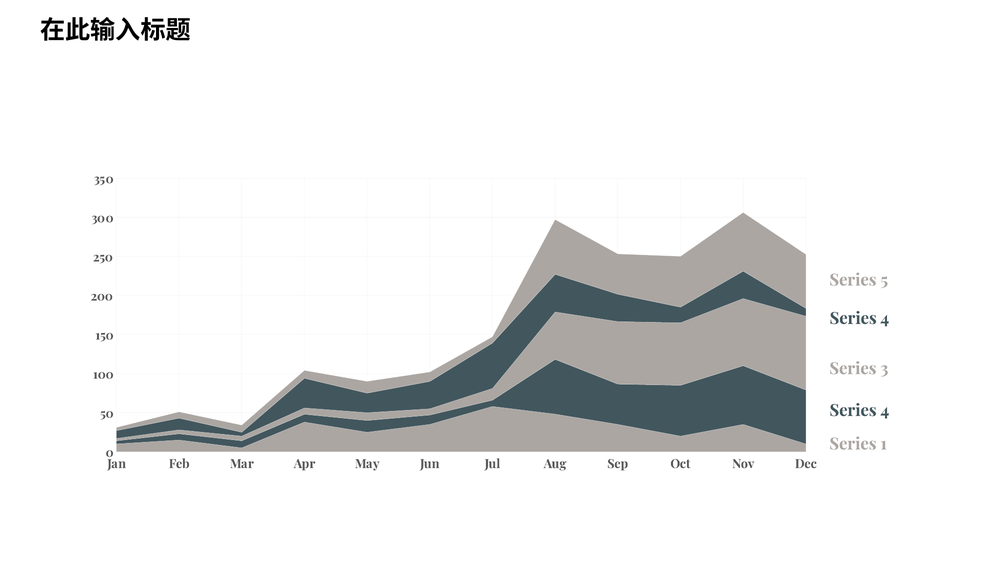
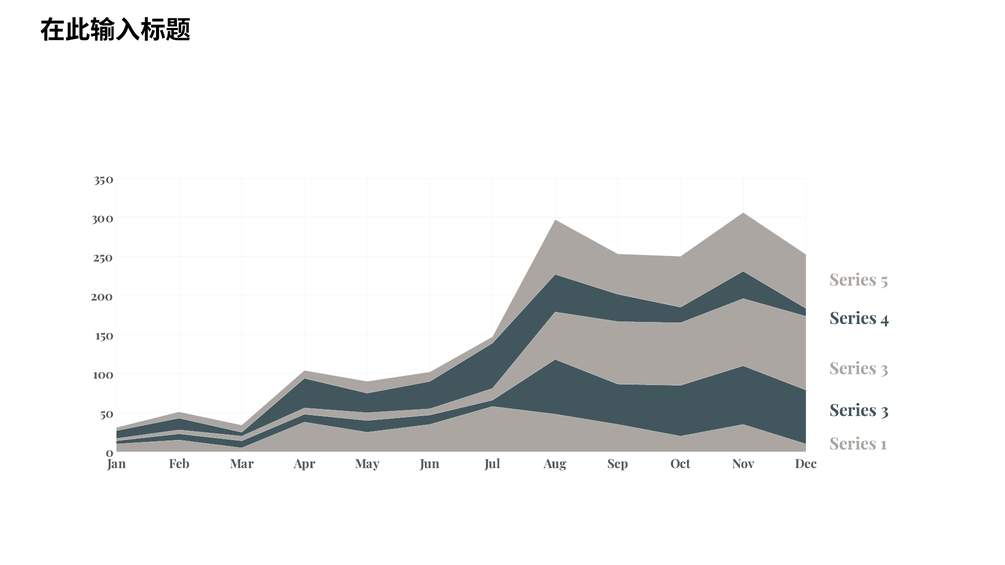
4 at (885, 411): 4 -> 3
